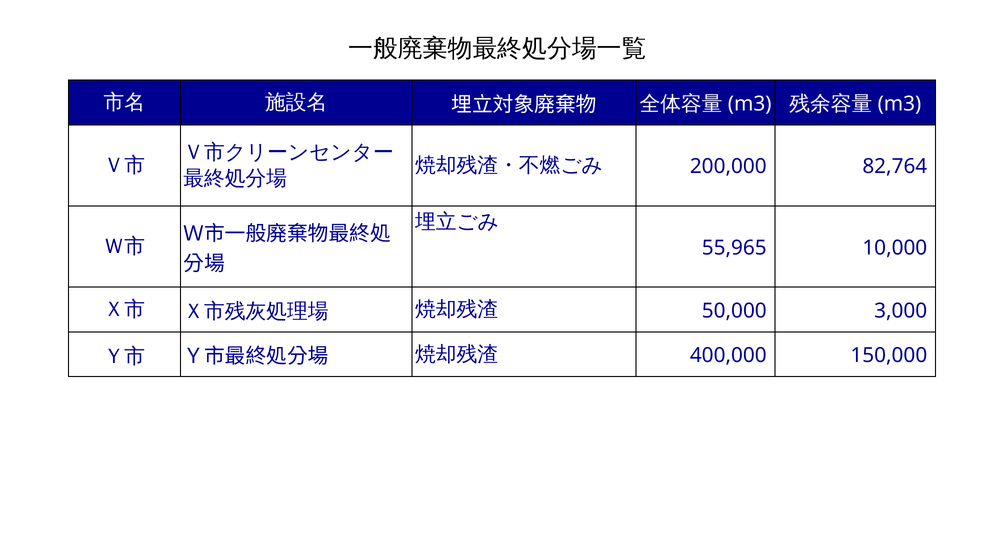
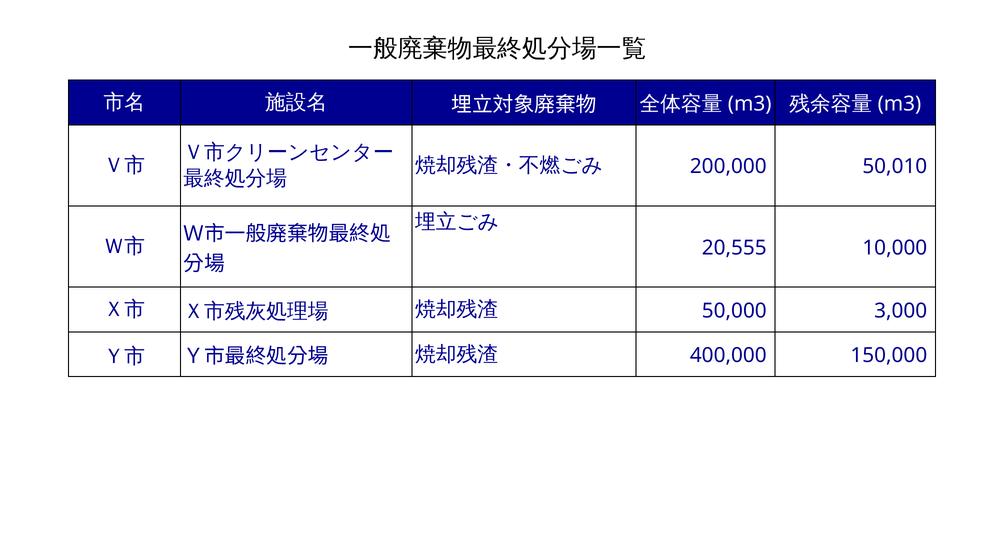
82,764: 82,764 -> 50,010
55,965: 55,965 -> 20,555
